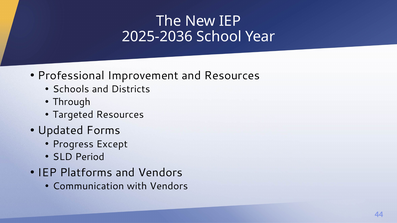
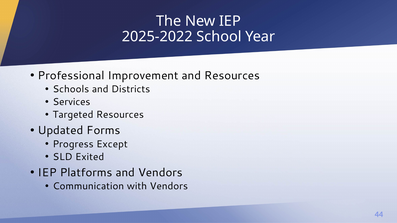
2025-2036: 2025-2036 -> 2025-2022
Through: Through -> Services
Period: Period -> Exited
